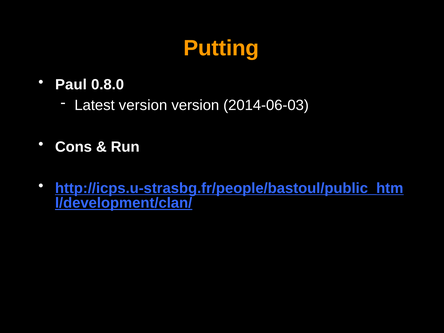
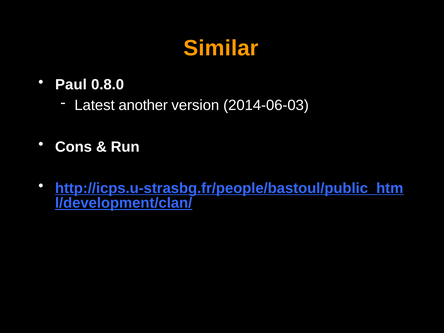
Putting: Putting -> Similar
Latest version: version -> another
